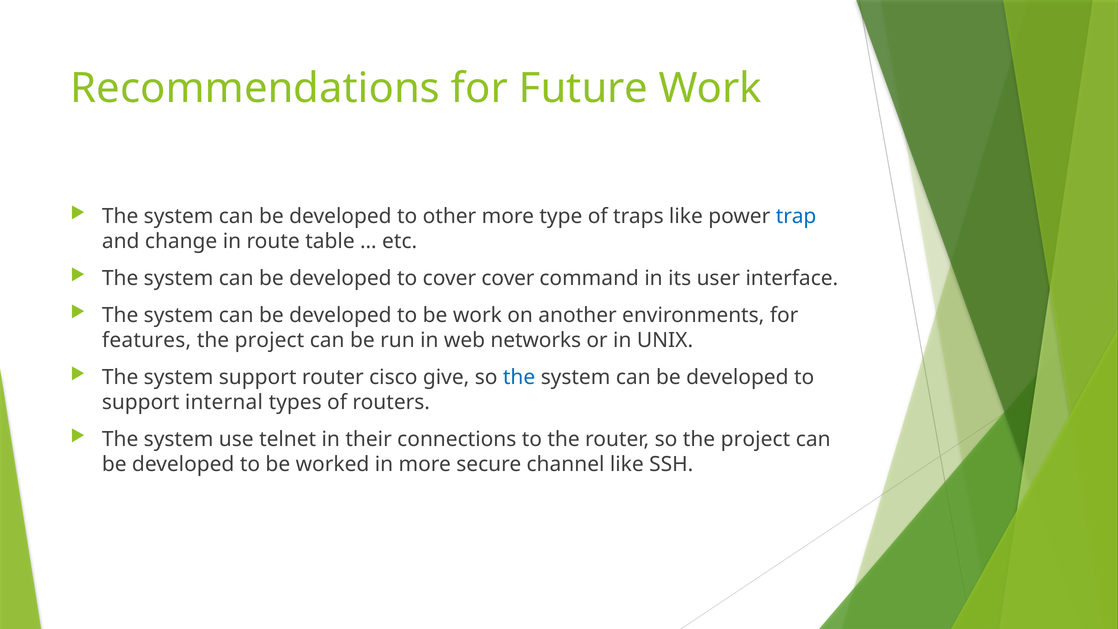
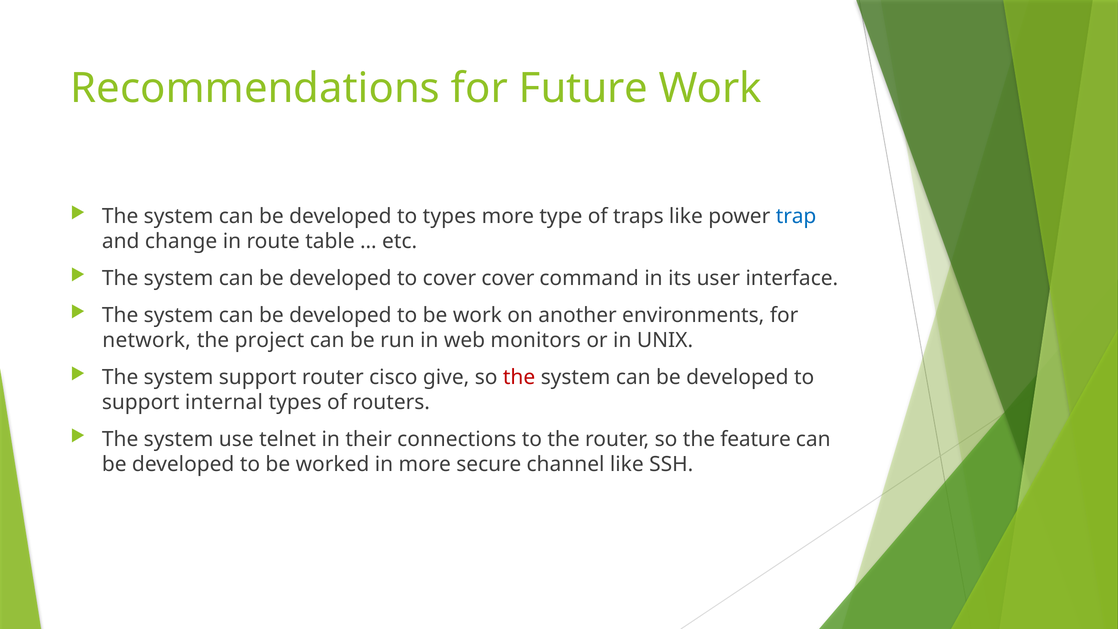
to other: other -> types
features: features -> network
networks: networks -> monitors
the at (519, 377) colour: blue -> red
so the project: project -> feature
